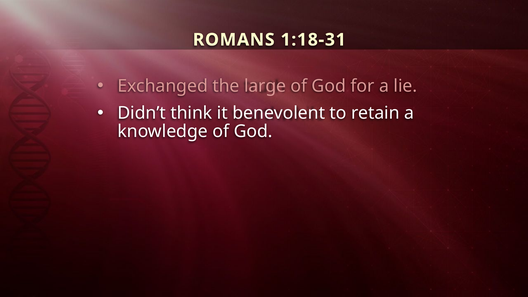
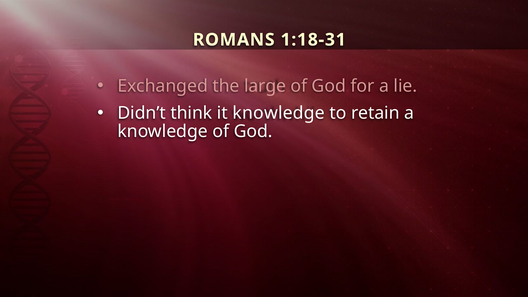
it benevolent: benevolent -> knowledge
